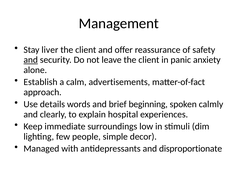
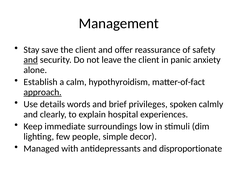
liver: liver -> save
advertisements: advertisements -> hypothyroidism
approach underline: none -> present
beginning: beginning -> privileges
